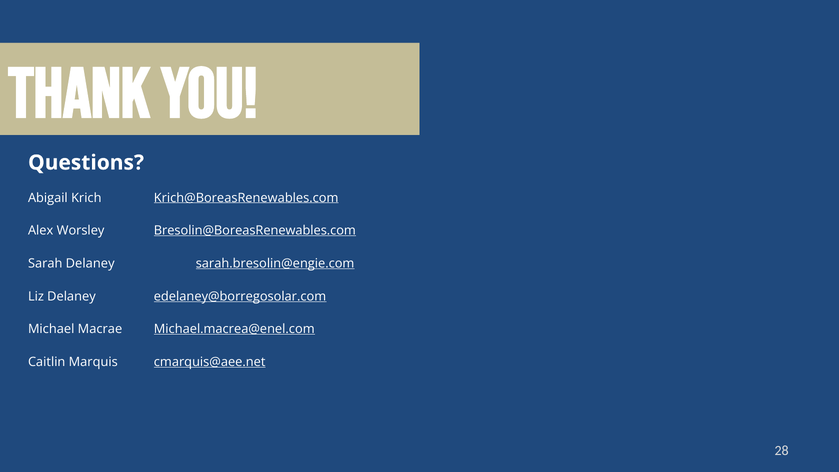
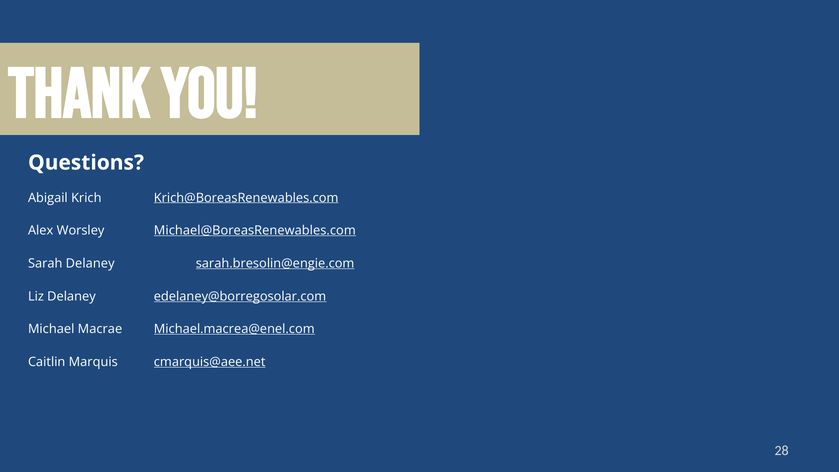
Bresolin@BoreasRenewables.com: Bresolin@BoreasRenewables.com -> Michael@BoreasRenewables.com
